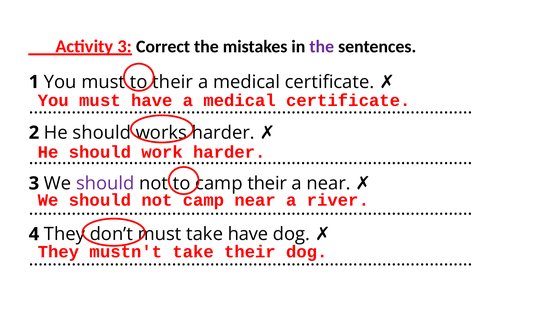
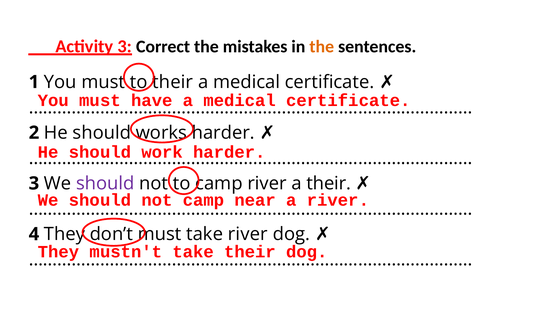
the at (322, 47) colour: purple -> orange
camp their: their -> river
a near: near -> their
take have: have -> river
